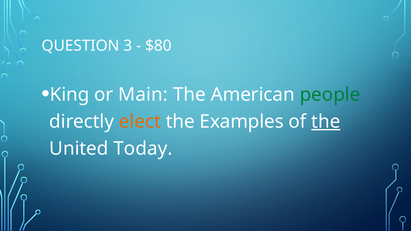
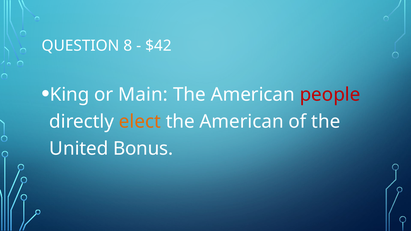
3: 3 -> 8
$80: $80 -> $42
people colour: green -> red
Examples at (242, 122): Examples -> American
the at (326, 122) underline: present -> none
Today: Today -> Bonus
